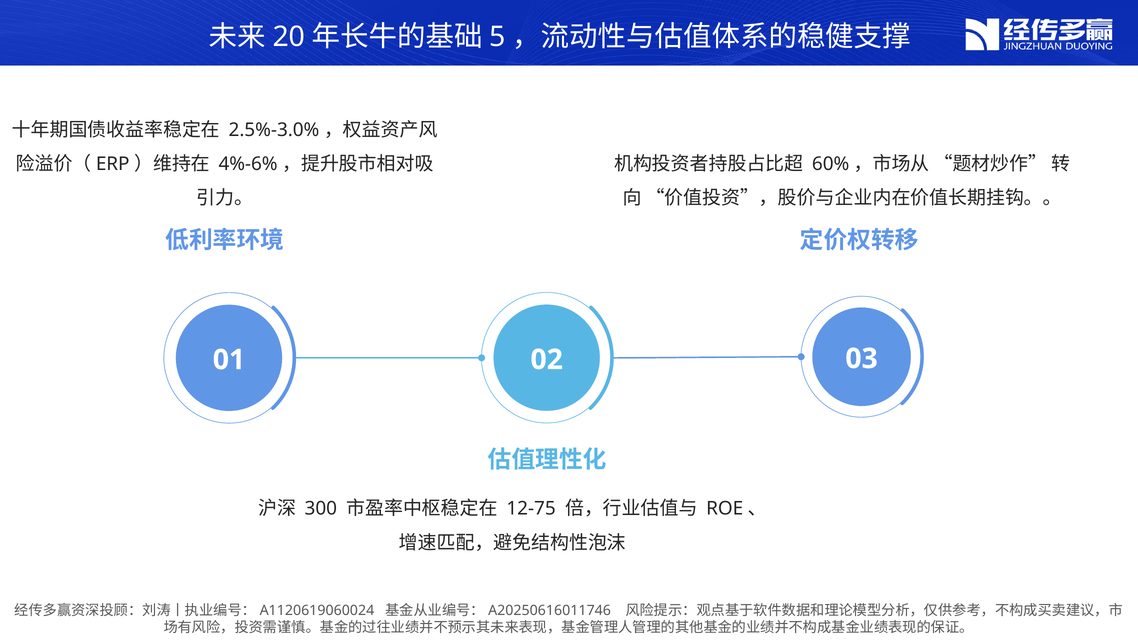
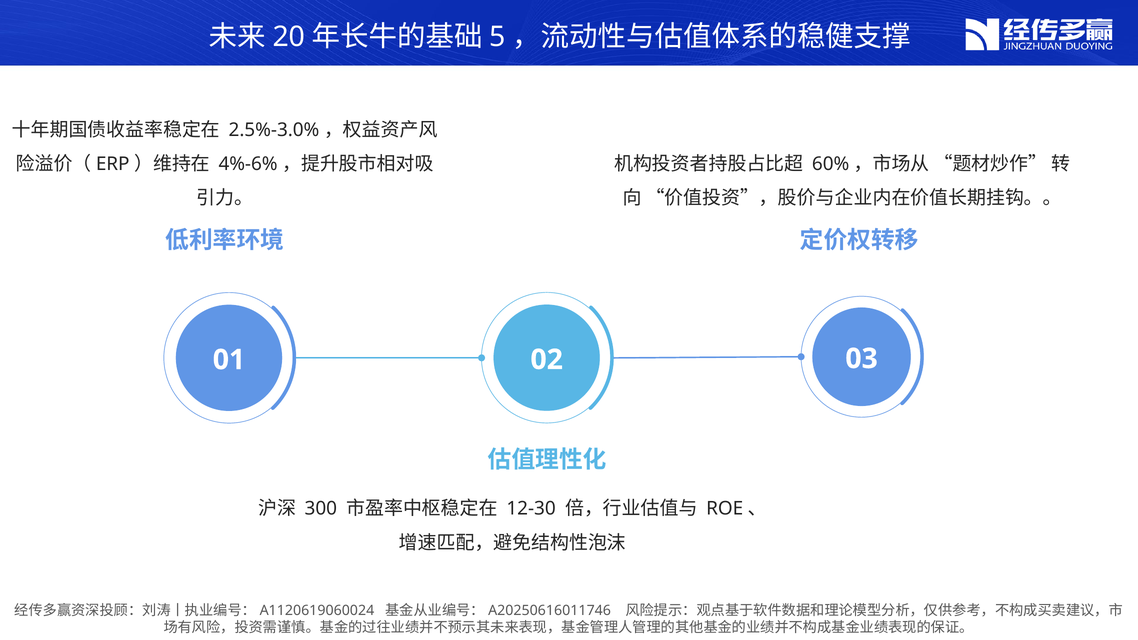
12-75: 12-75 -> 12-30
